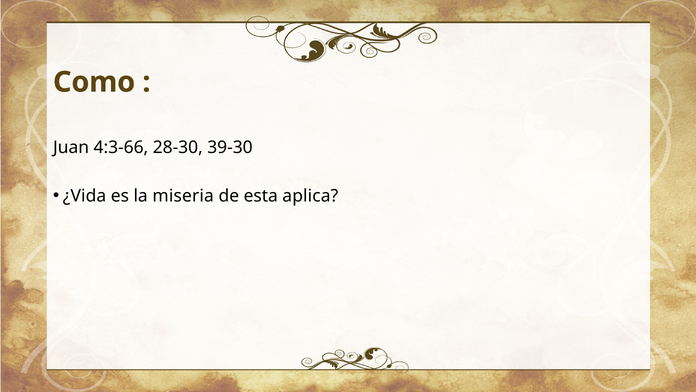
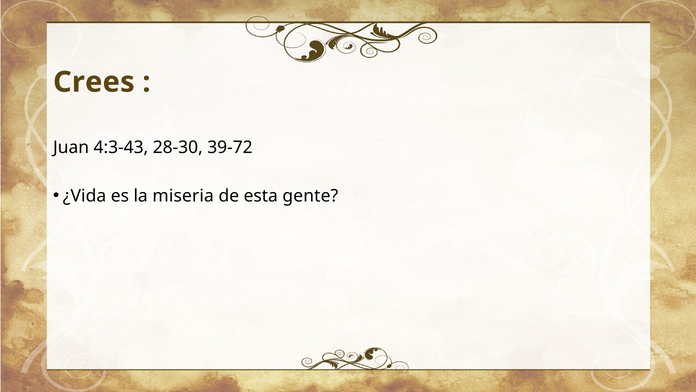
Como: Como -> Crees
4:3-66: 4:3-66 -> 4:3-43
39-30: 39-30 -> 39-72
aplica: aplica -> gente
